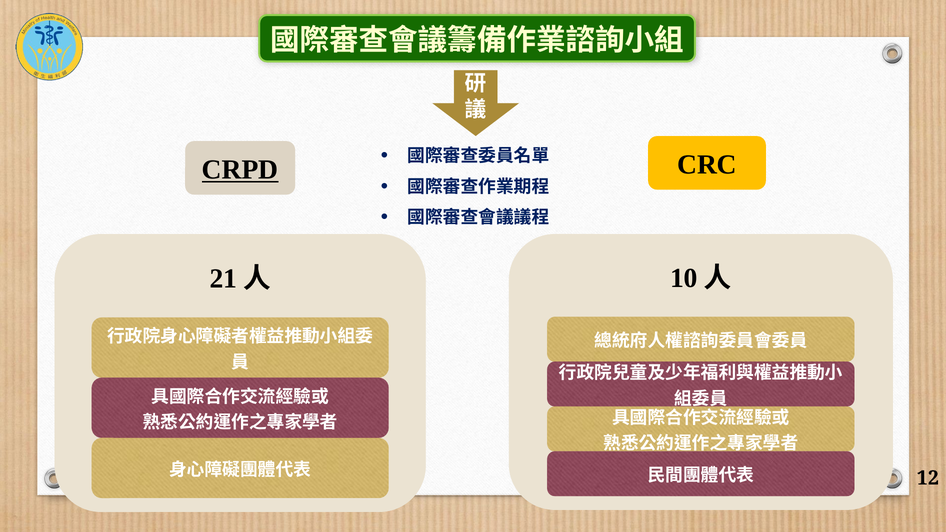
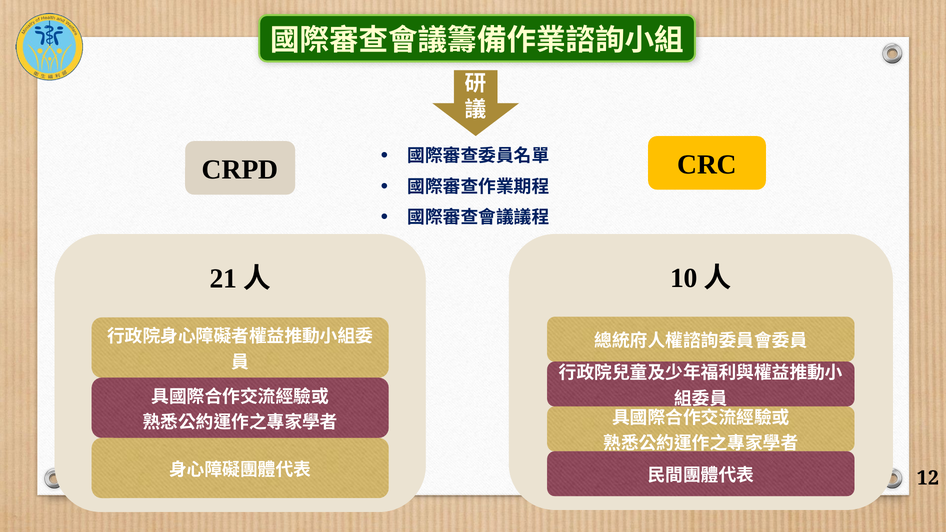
CRPD underline: present -> none
